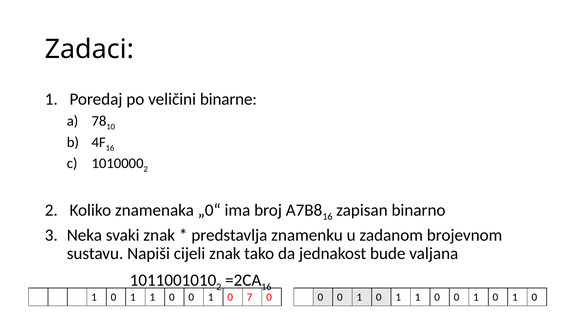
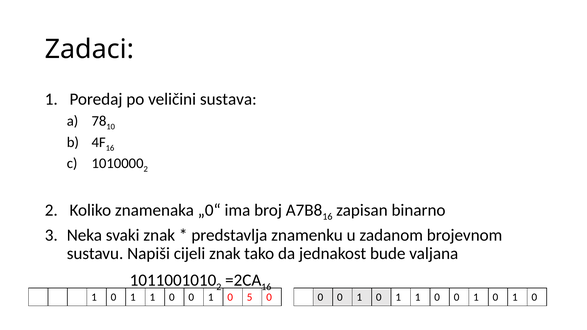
binarne: binarne -> sustava
7: 7 -> 5
